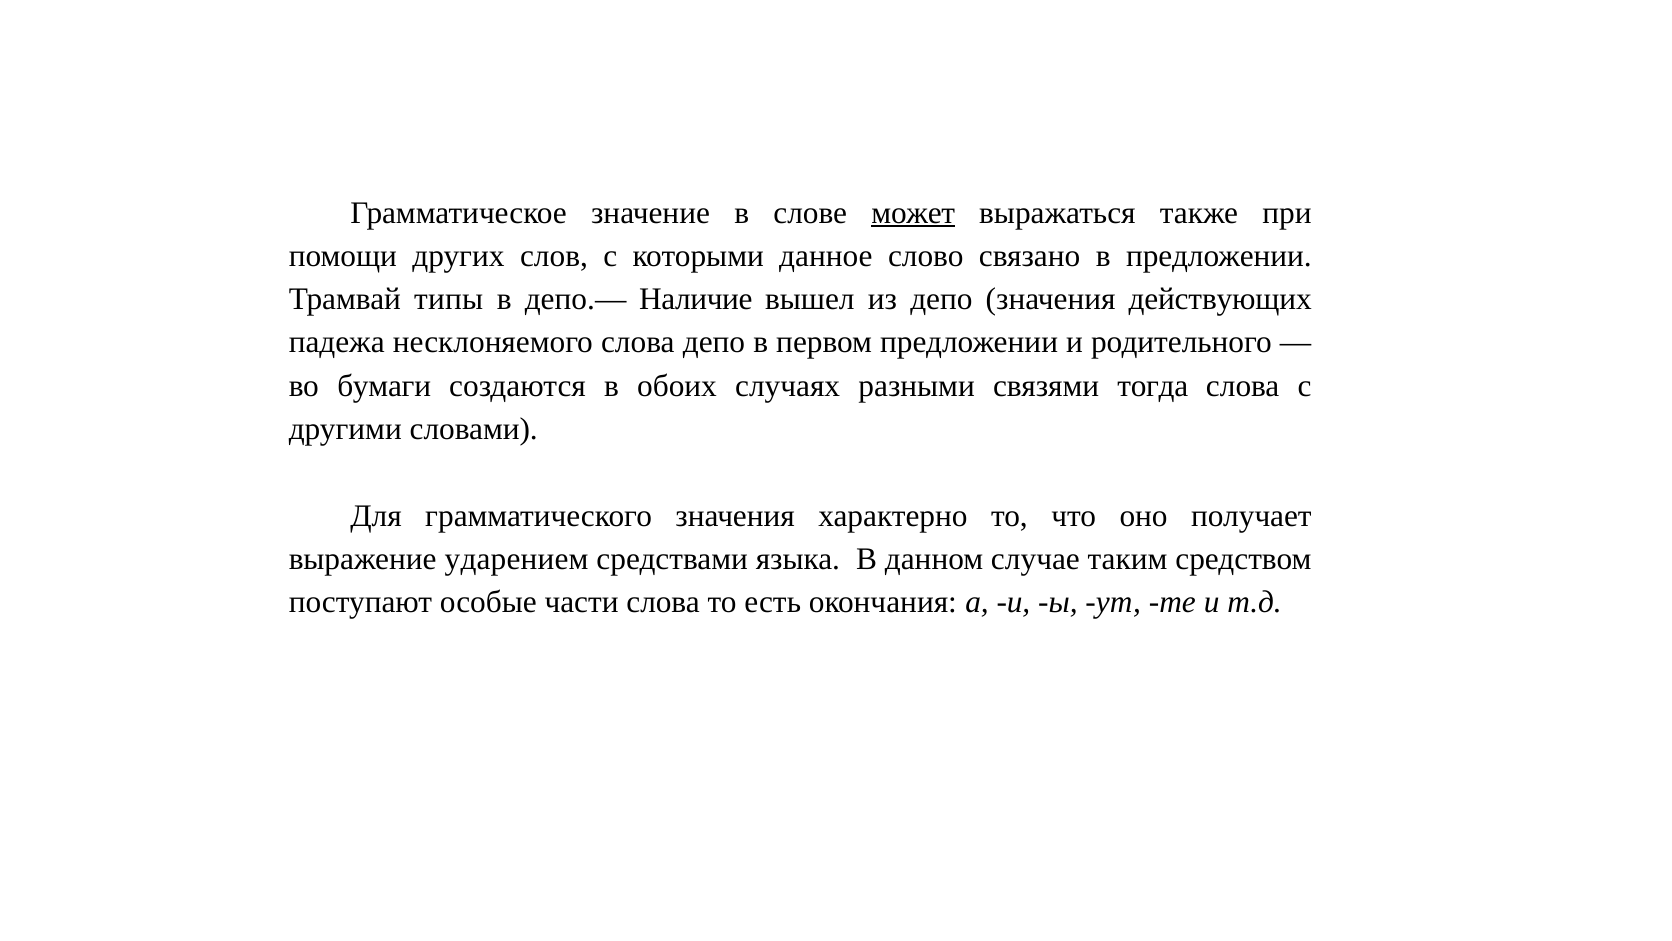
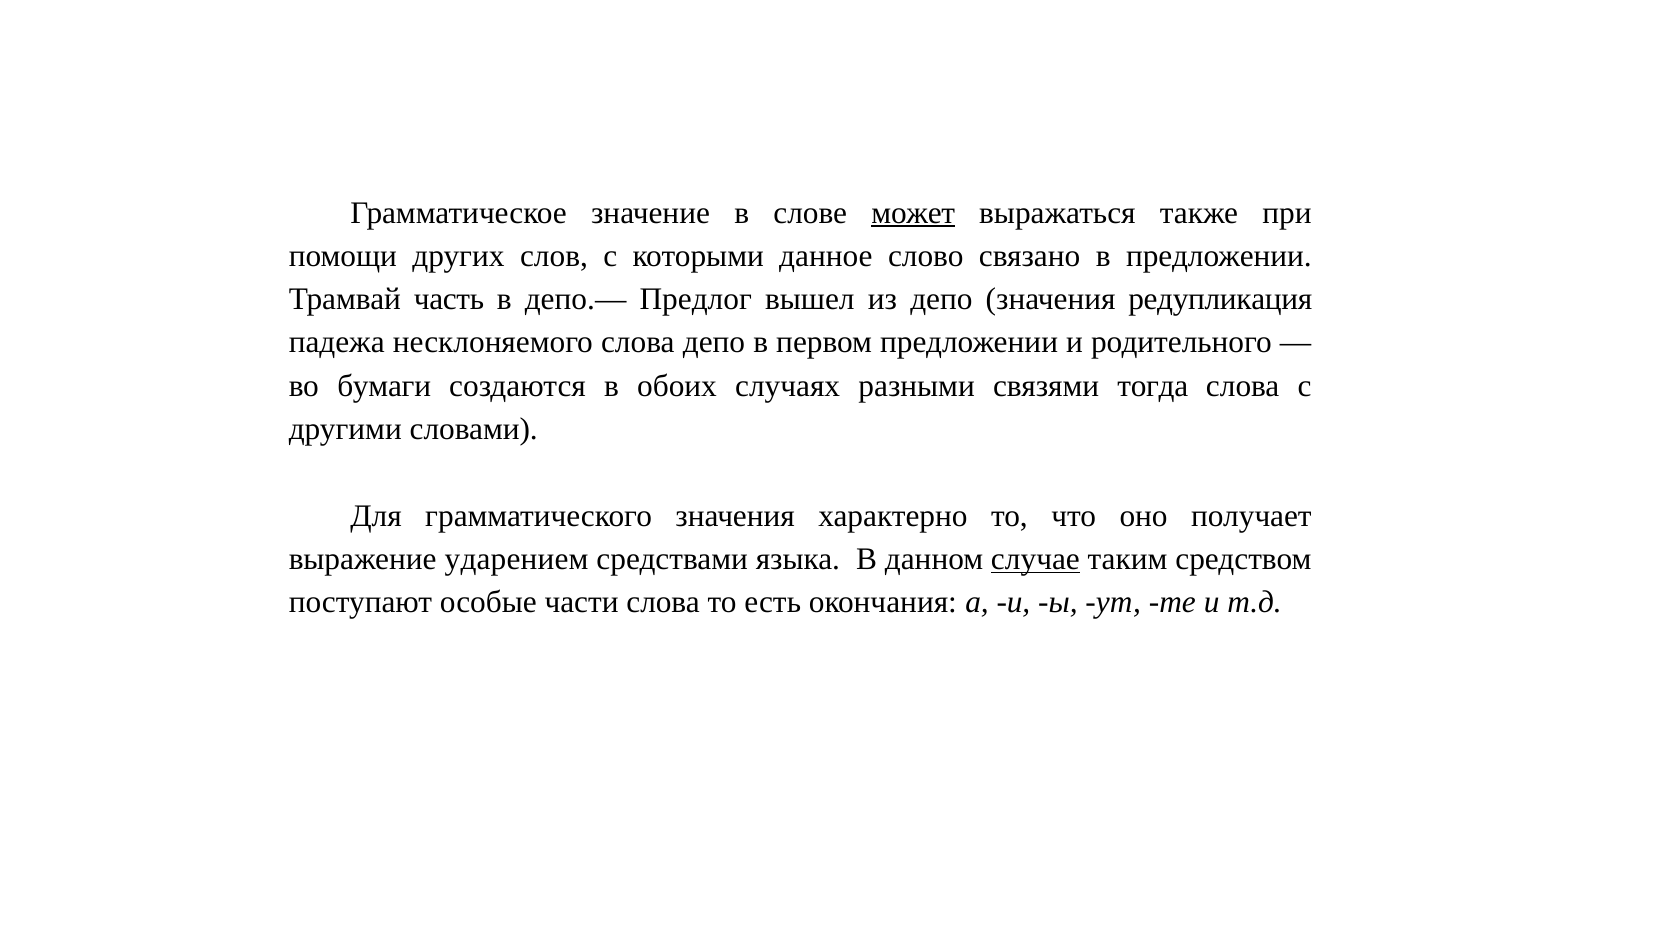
типы: типы -> часть
Наличие: Наличие -> Предлог
действующих: действующих -> редупликация
случае underline: none -> present
